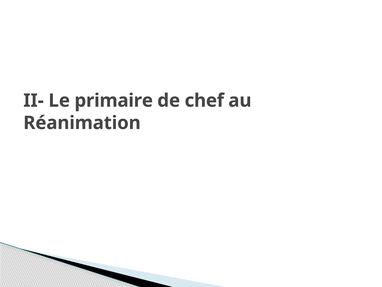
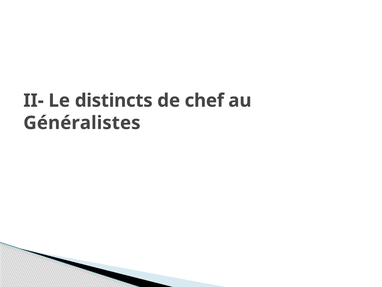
primaire: primaire -> distincts
Réanimation: Réanimation -> Généralistes
